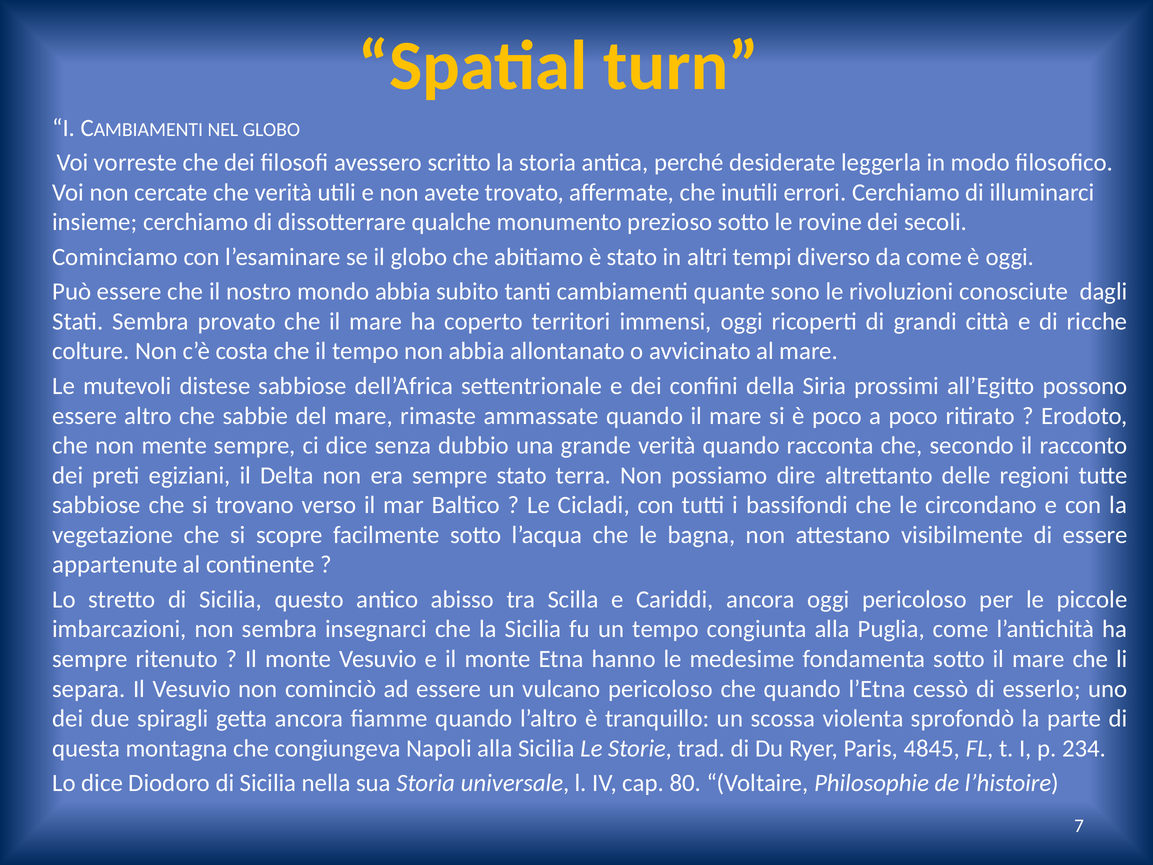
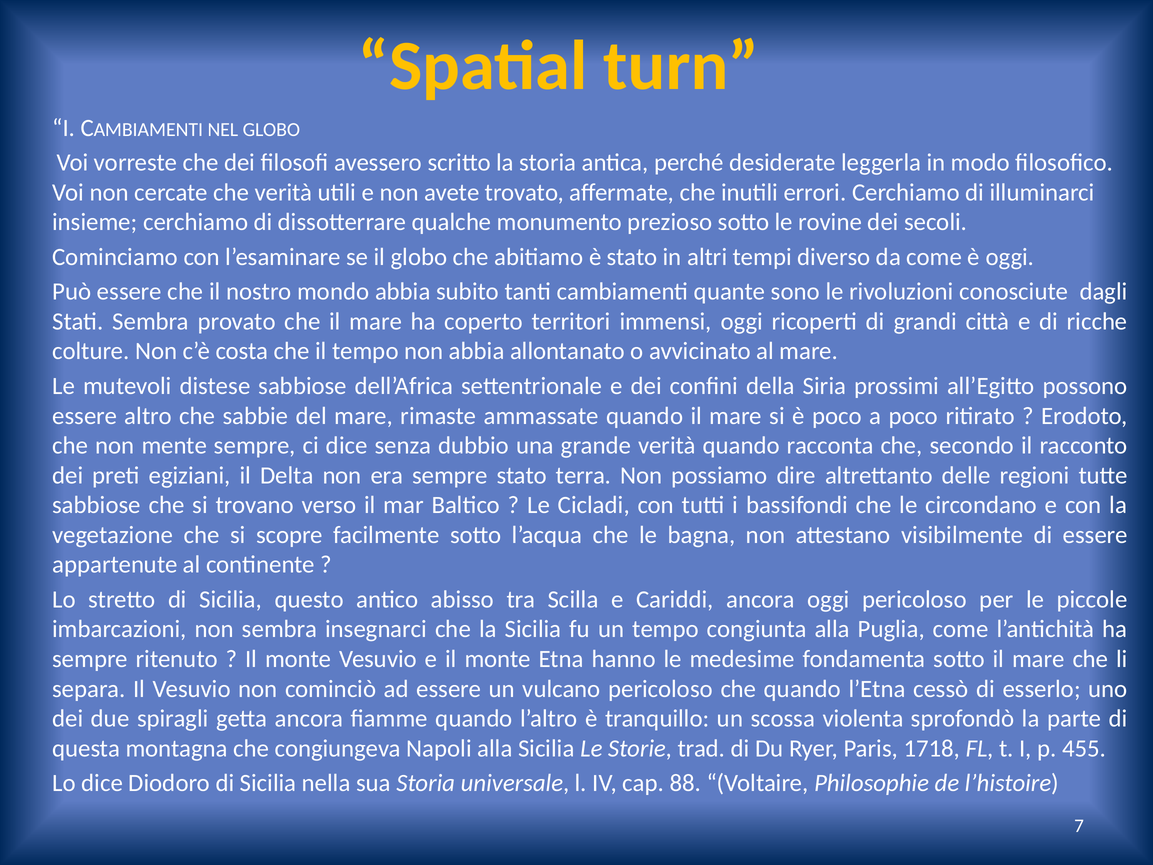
4845: 4845 -> 1718
234: 234 -> 455
80: 80 -> 88
